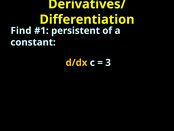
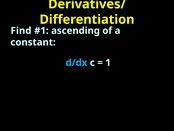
persistent: persistent -> ascending
d/dx colour: yellow -> light blue
3: 3 -> 1
